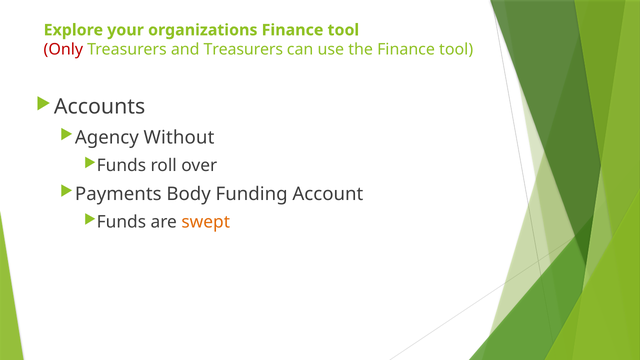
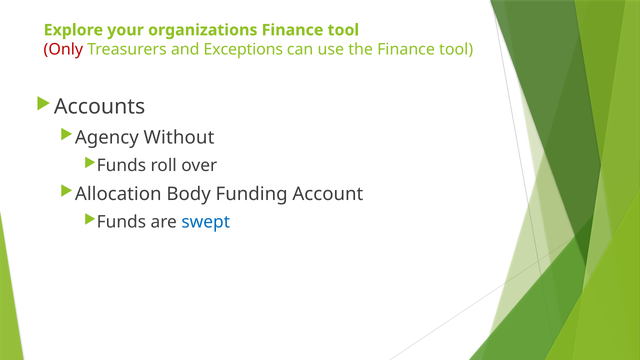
and Treasurers: Treasurers -> Exceptions
Payments: Payments -> Allocation
swept colour: orange -> blue
